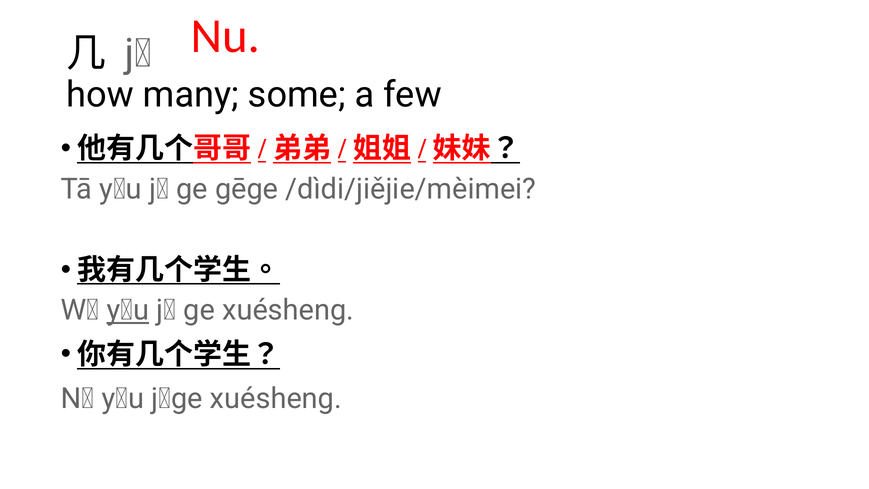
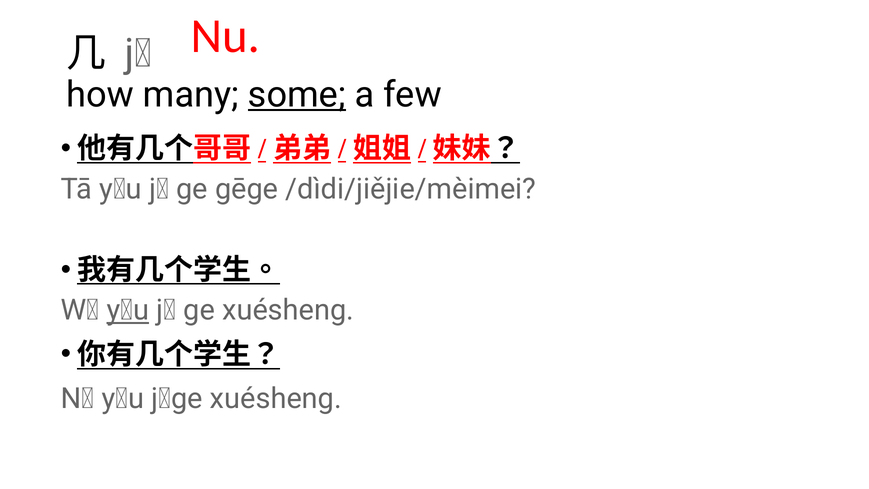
some underline: none -> present
